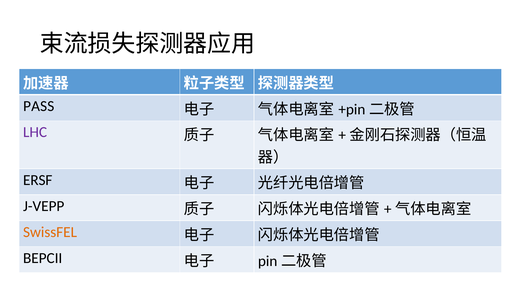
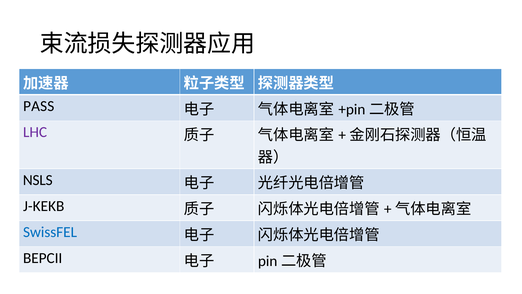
ERSF: ERSF -> NSLS
J-VEPP: J-VEPP -> J-KEKB
SwissFEL colour: orange -> blue
